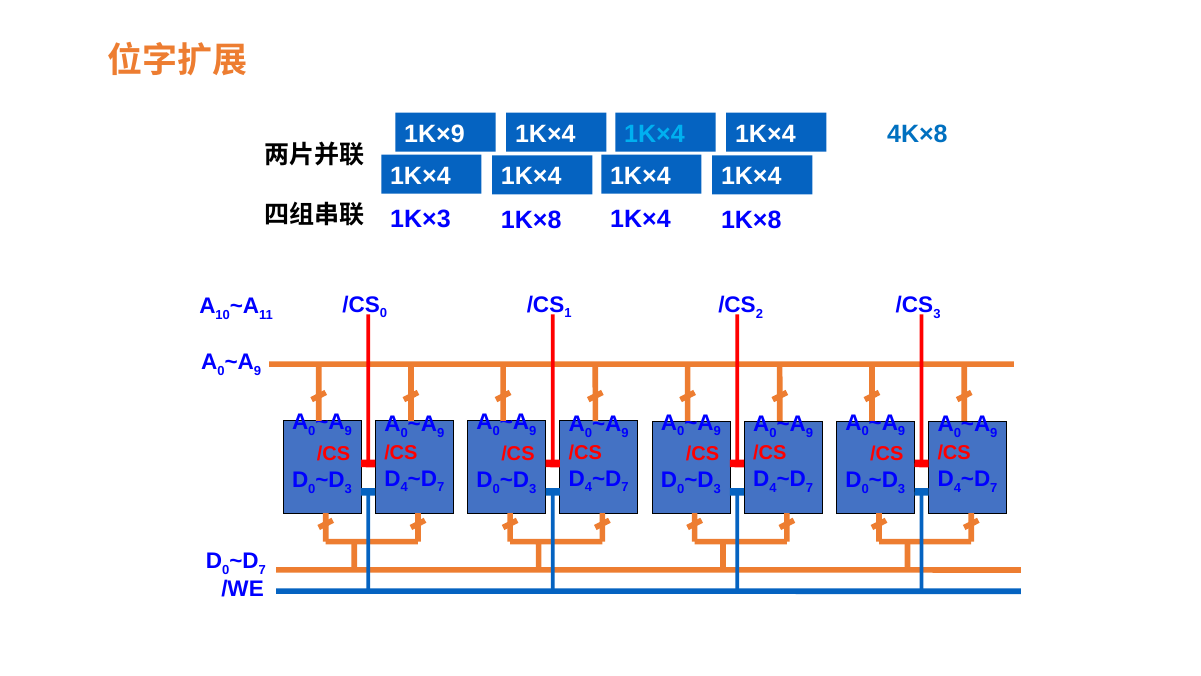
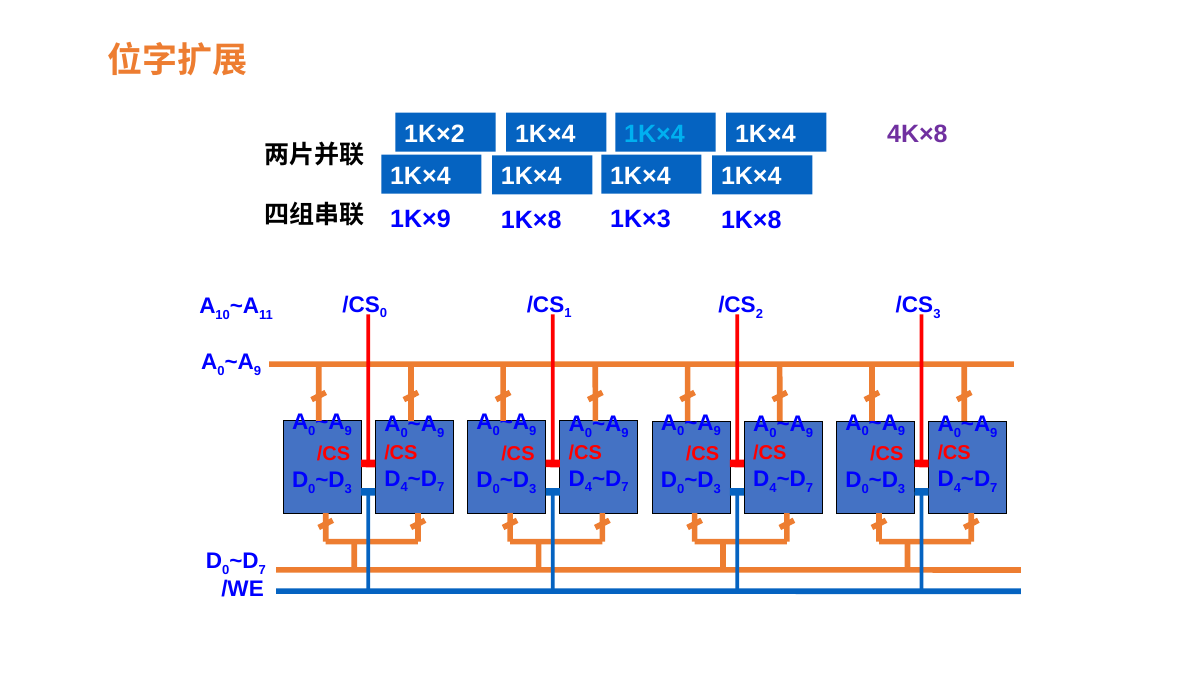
1K×9: 1K×9 -> 1K×2
4K×8 colour: blue -> purple
1K×3: 1K×3 -> 1K×9
1K×8 1K×4: 1K×4 -> 1K×3
